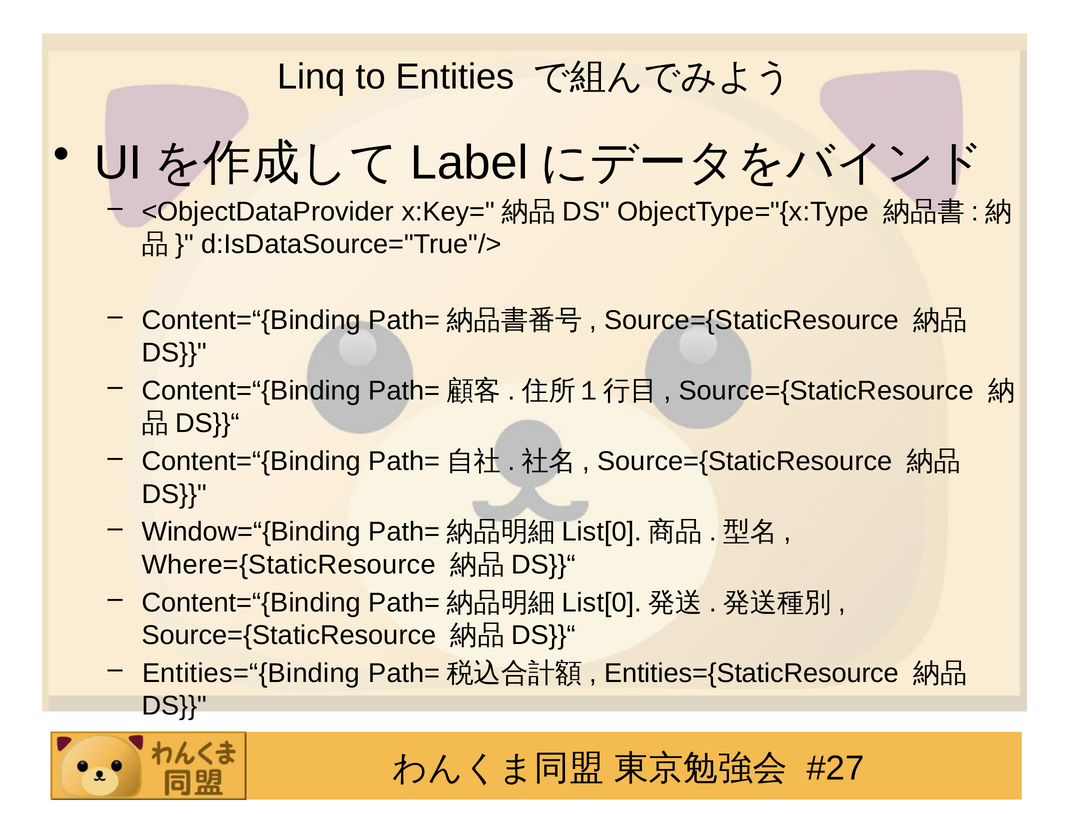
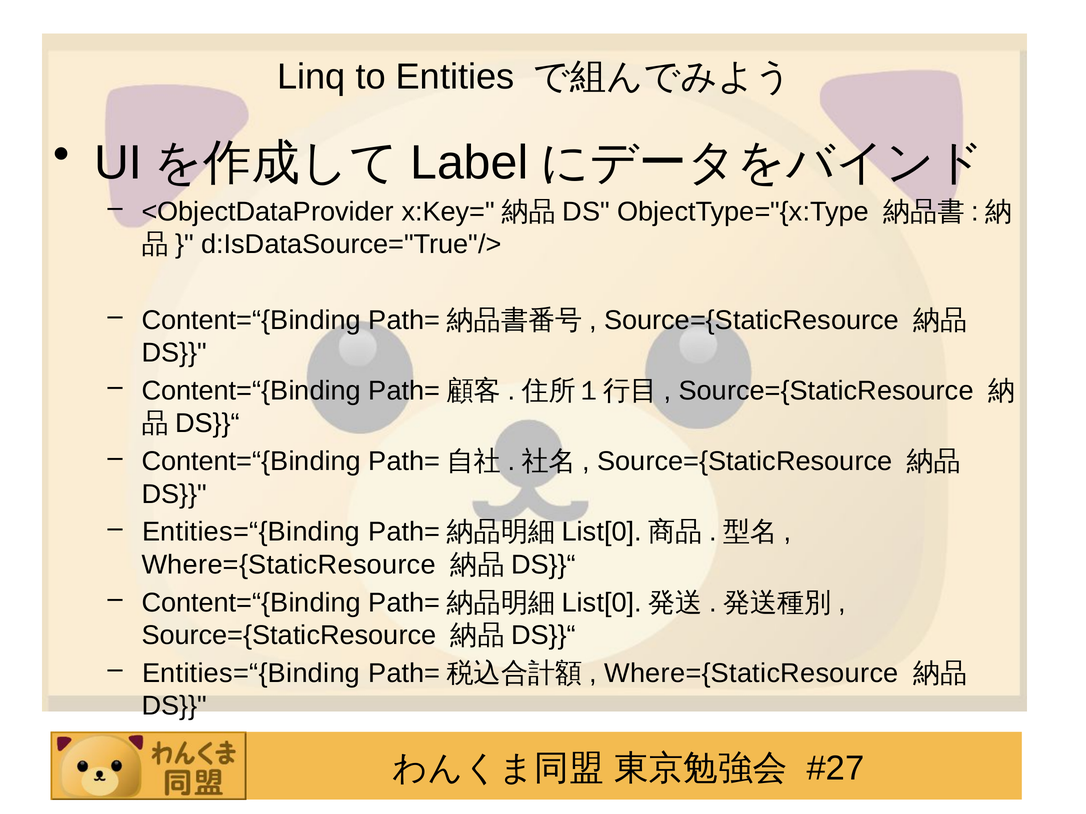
Window=“{Binding at (251, 532): Window=“{Binding -> Entities=“{Binding
Entities={StaticResource at (752, 674): Entities={StaticResource -> Where={StaticResource
